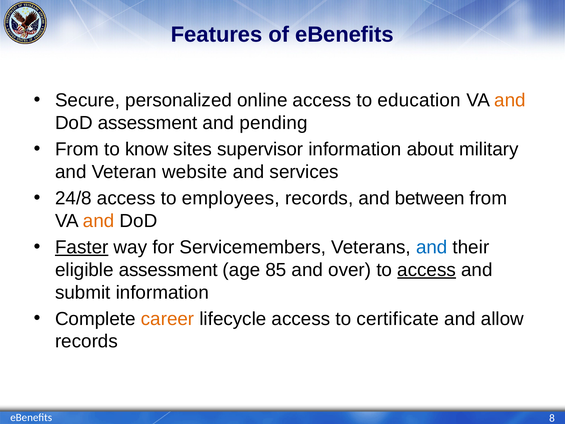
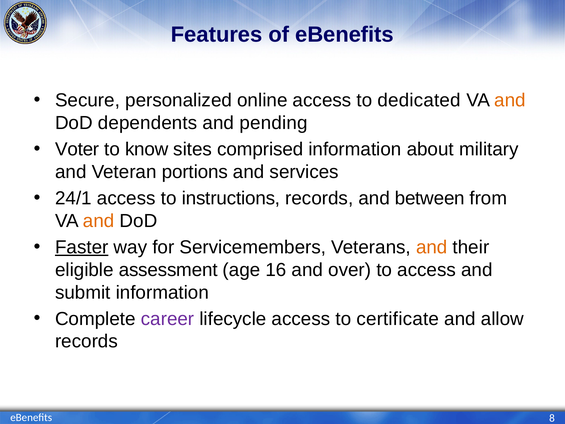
education: education -> dedicated
DoD assessment: assessment -> dependents
From at (77, 149): From -> Voter
supervisor: supervisor -> comprised
website: website -> portions
24/8: 24/8 -> 24/1
employees: employees -> instructions
and at (432, 247) colour: blue -> orange
85: 85 -> 16
access at (427, 270) underline: present -> none
career colour: orange -> purple
